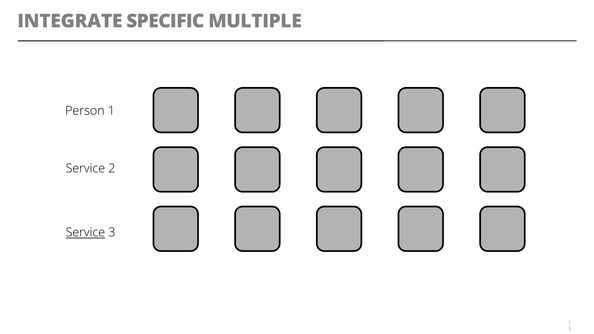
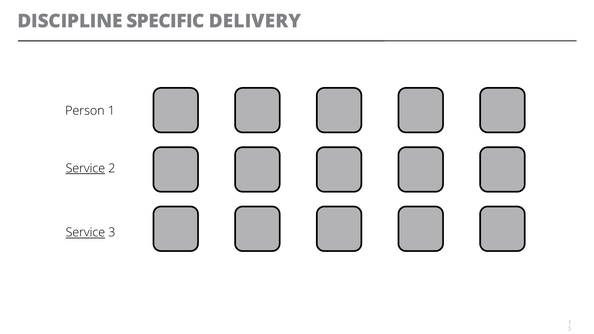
INTEGRATE: INTEGRATE -> DISCIPLINE
MULTIPLE: MULTIPLE -> DELIVERY
Service at (85, 169) underline: none -> present
